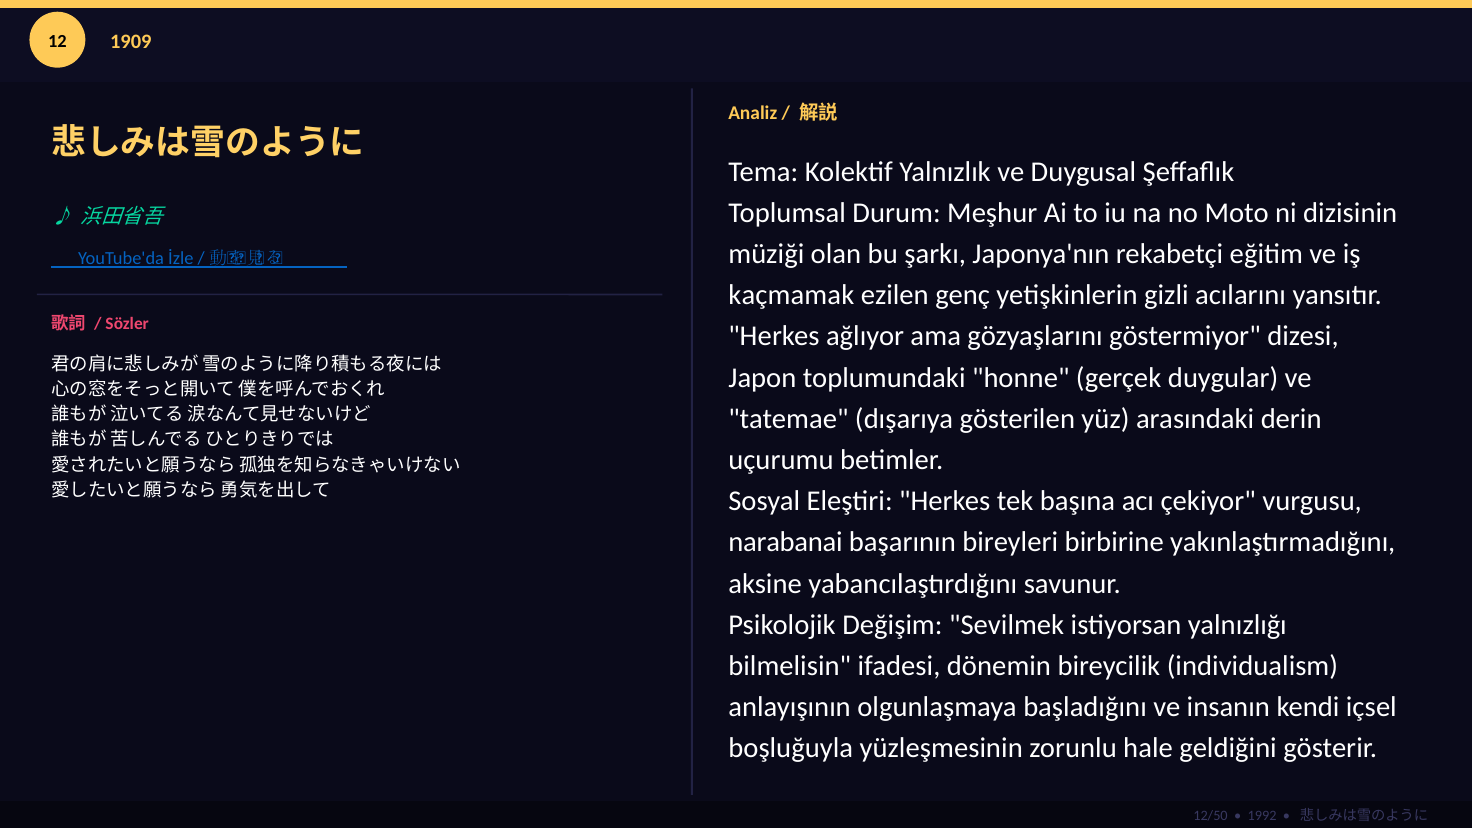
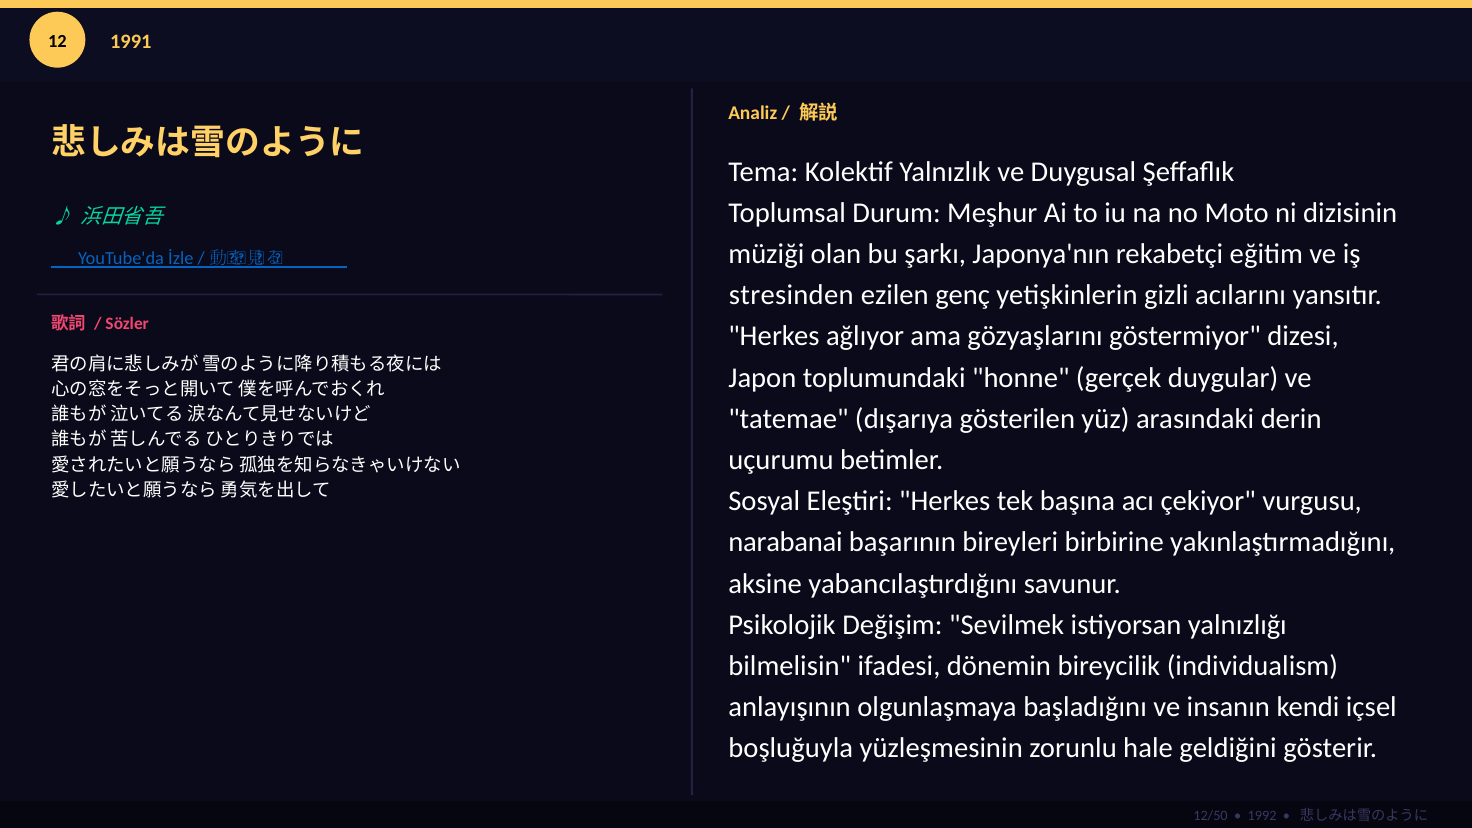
1909: 1909 -> 1991
kaçmamak: kaçmamak -> stresinden
